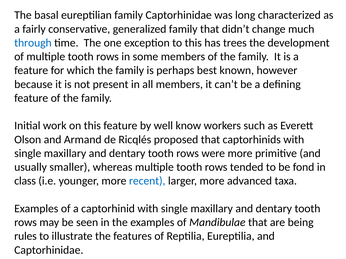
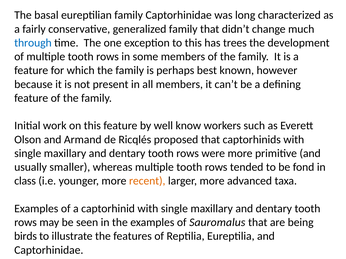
recent colour: blue -> orange
Mandibulae: Mandibulae -> Sauromalus
rules: rules -> birds
